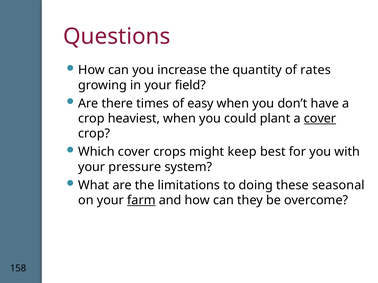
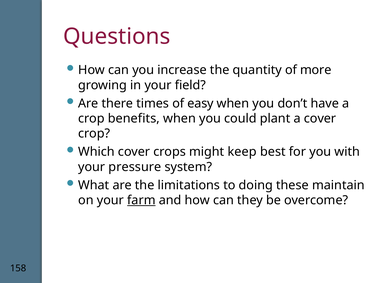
rates: rates -> more
heaviest: heaviest -> benefits
cover at (320, 119) underline: present -> none
seasonal: seasonal -> maintain
